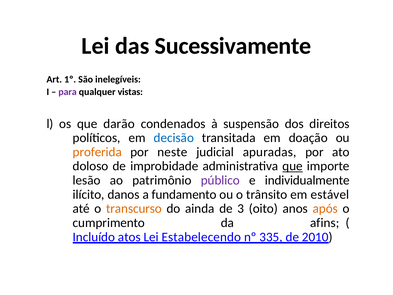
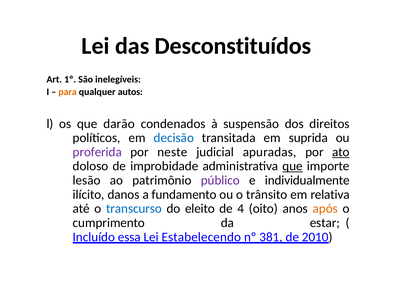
Sucessivamente: Sucessivamente -> Desconstituídos
para colour: purple -> orange
vistas: vistas -> autos
doação: doação -> suprida
proferida colour: orange -> purple
ato underline: none -> present
estável: estável -> relativa
transcurso colour: orange -> blue
ainda: ainda -> eleito
3: 3 -> 4
afins: afins -> estar
atos: atos -> essa
335: 335 -> 381
